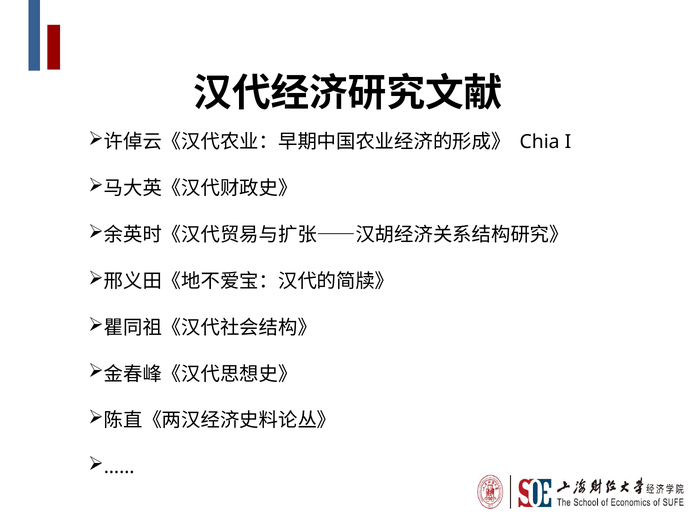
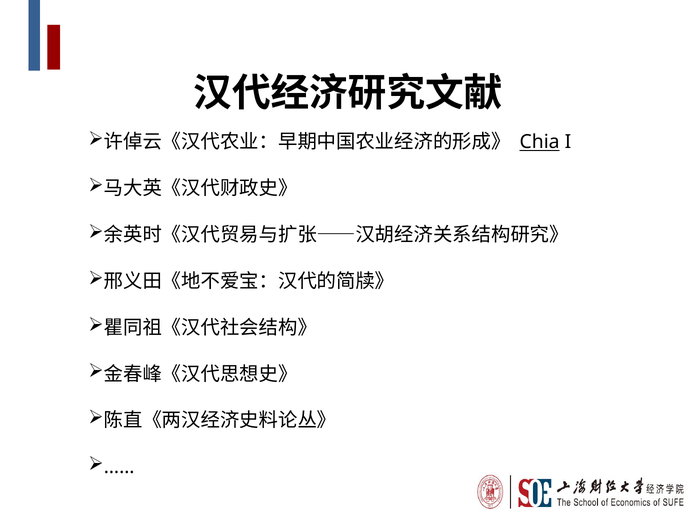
Chia underline: none -> present
